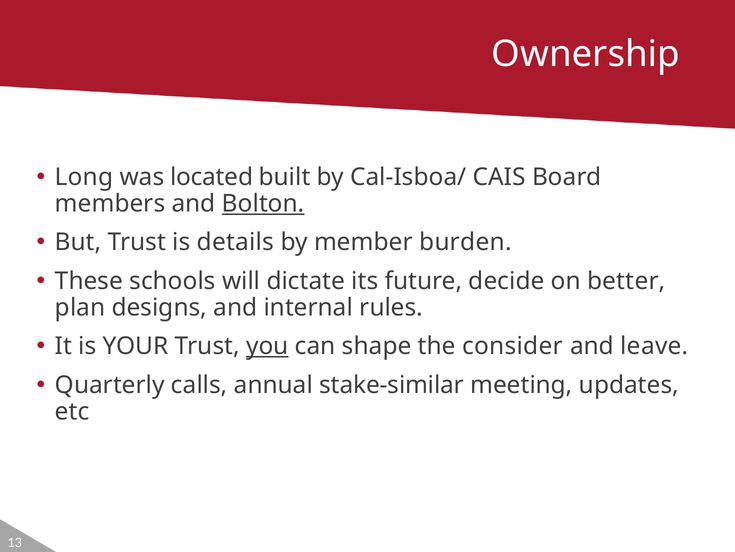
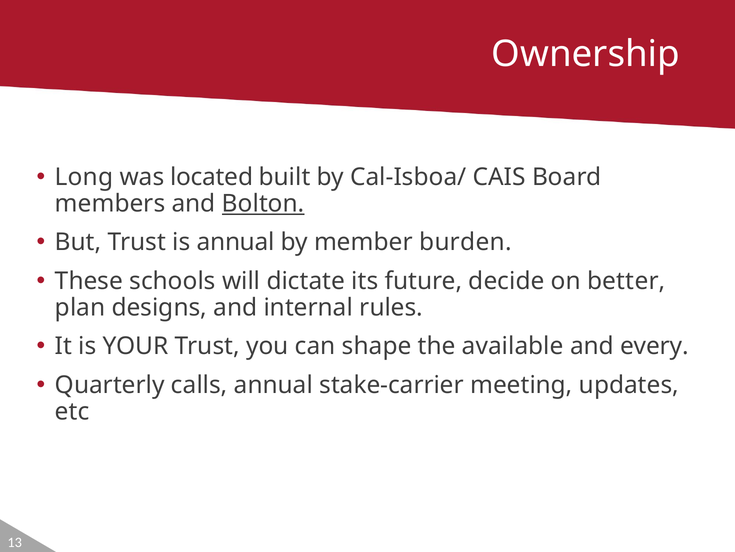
is details: details -> annual
you underline: present -> none
consider: consider -> available
leave: leave -> every
stake-similar: stake-similar -> stake-carrier
